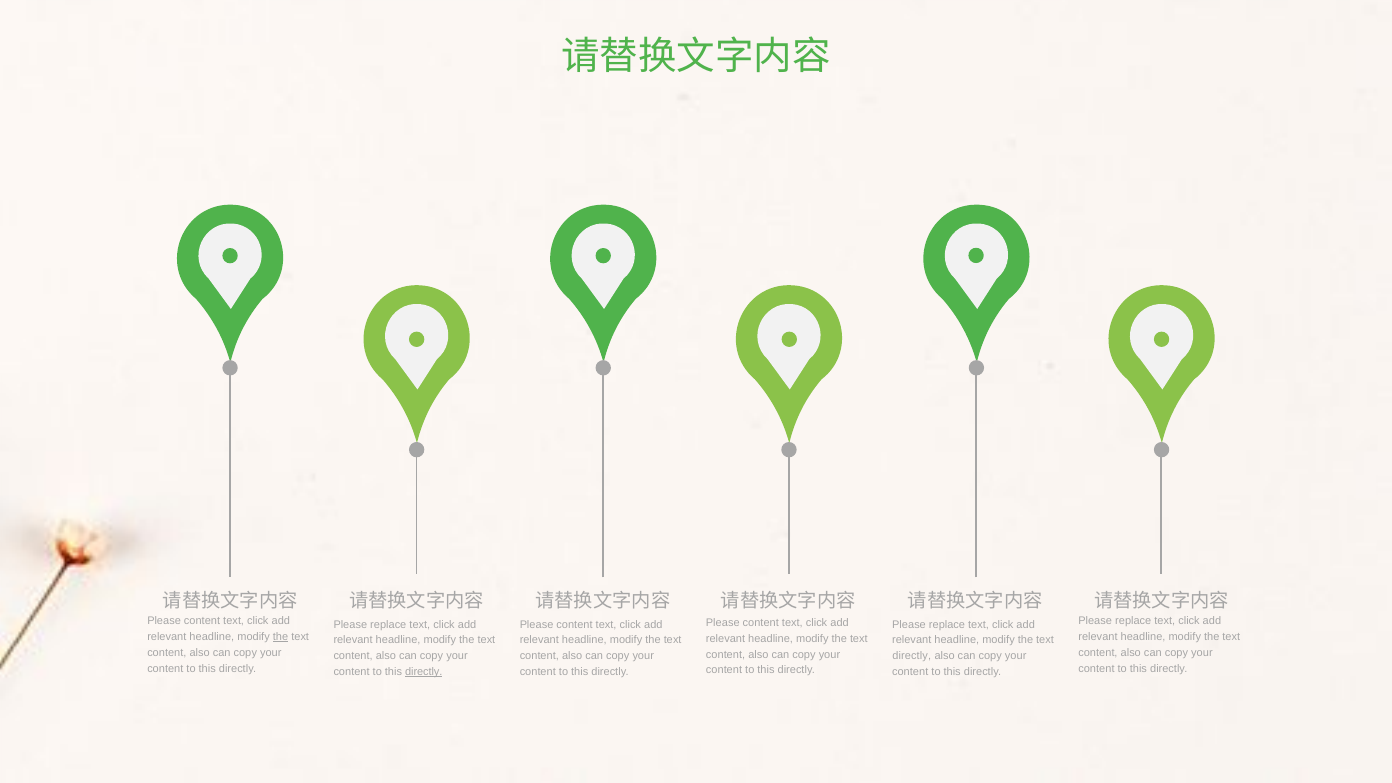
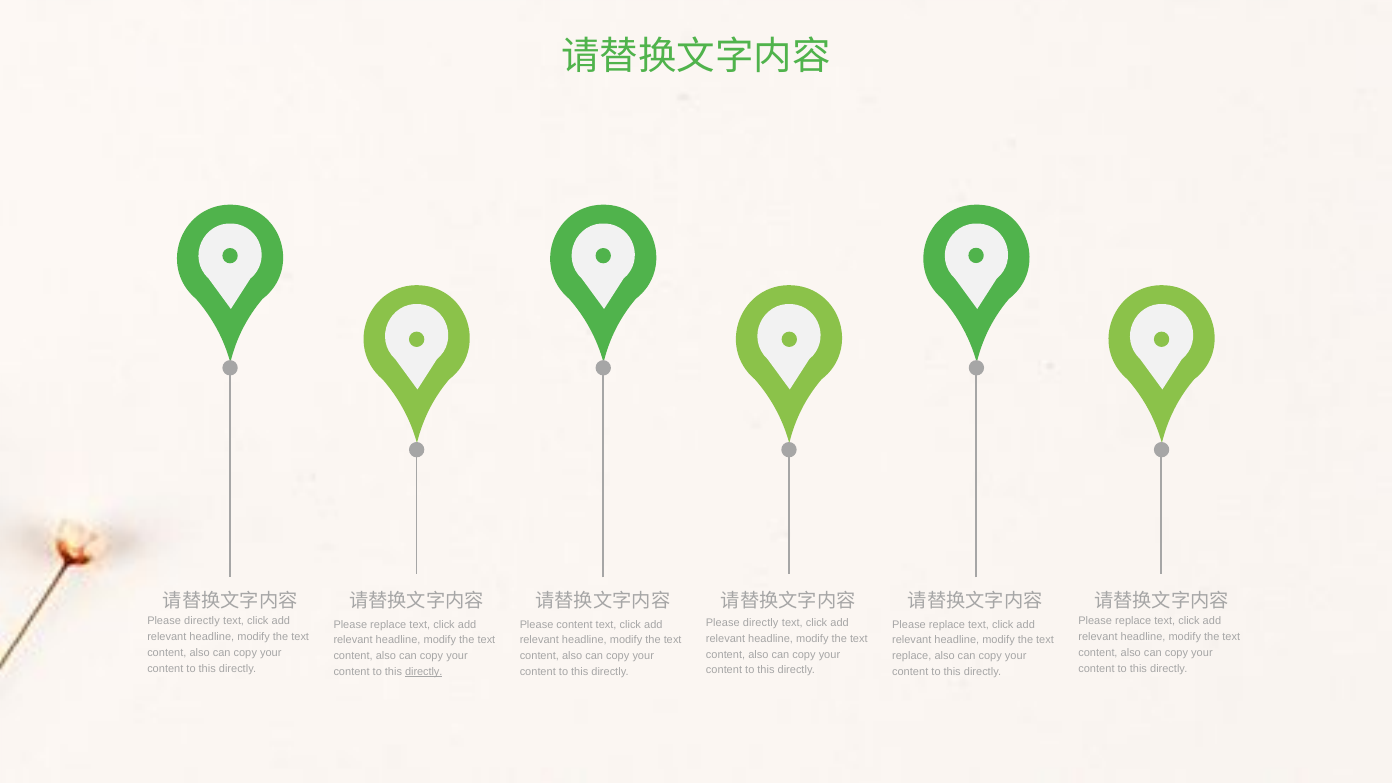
content at (202, 621): content -> directly
content at (761, 623): content -> directly
the at (281, 637) underline: present -> none
directly at (912, 656): directly -> replace
